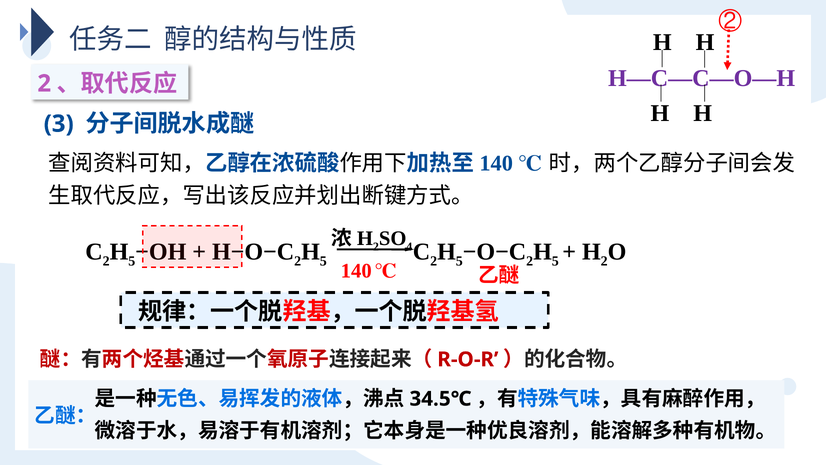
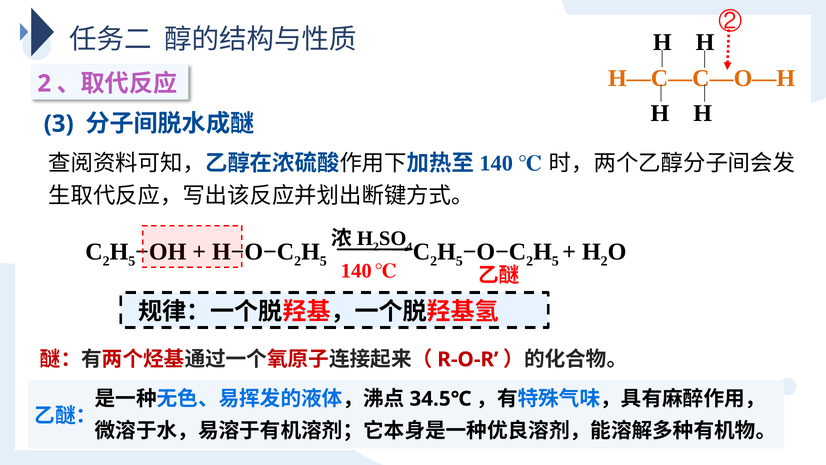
H—C—C—O—H colour: purple -> orange
